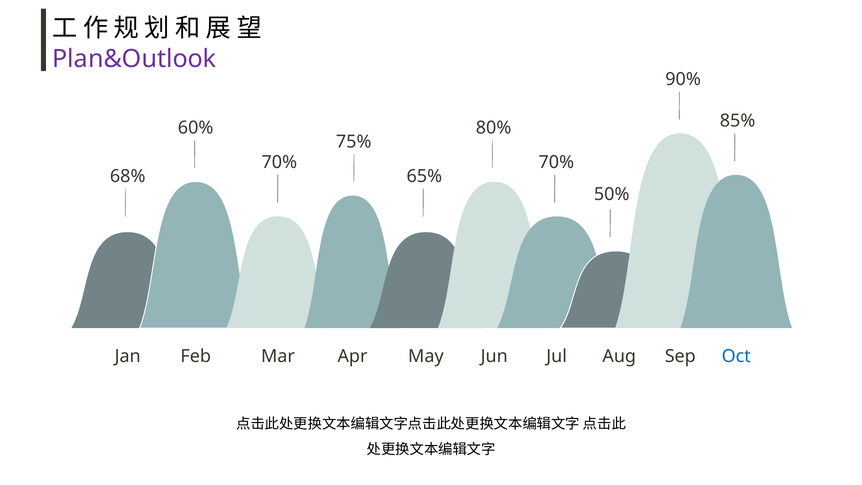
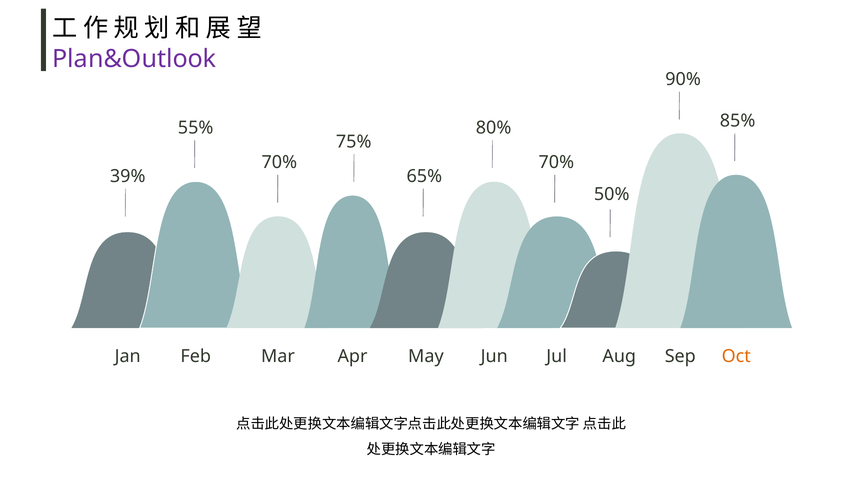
60%: 60% -> 55%
68%: 68% -> 39%
Oct colour: blue -> orange
